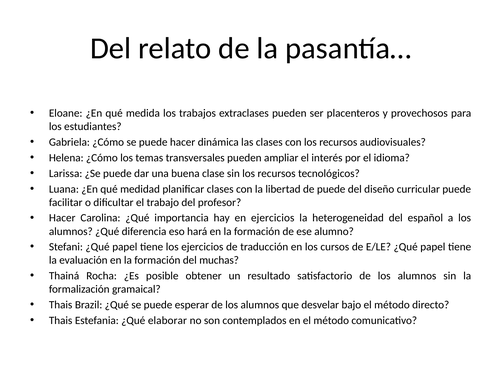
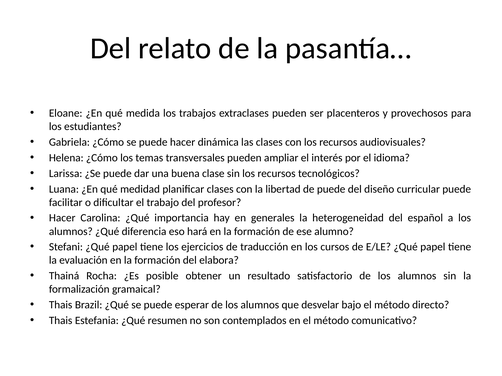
en ejercicios: ejercicios -> generales
muchas: muchas -> elabora
elaborar: elaborar -> resumen
